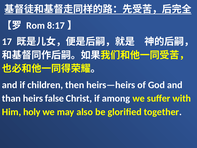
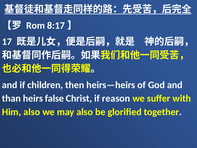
among: among -> reason
Him holy: holy -> also
